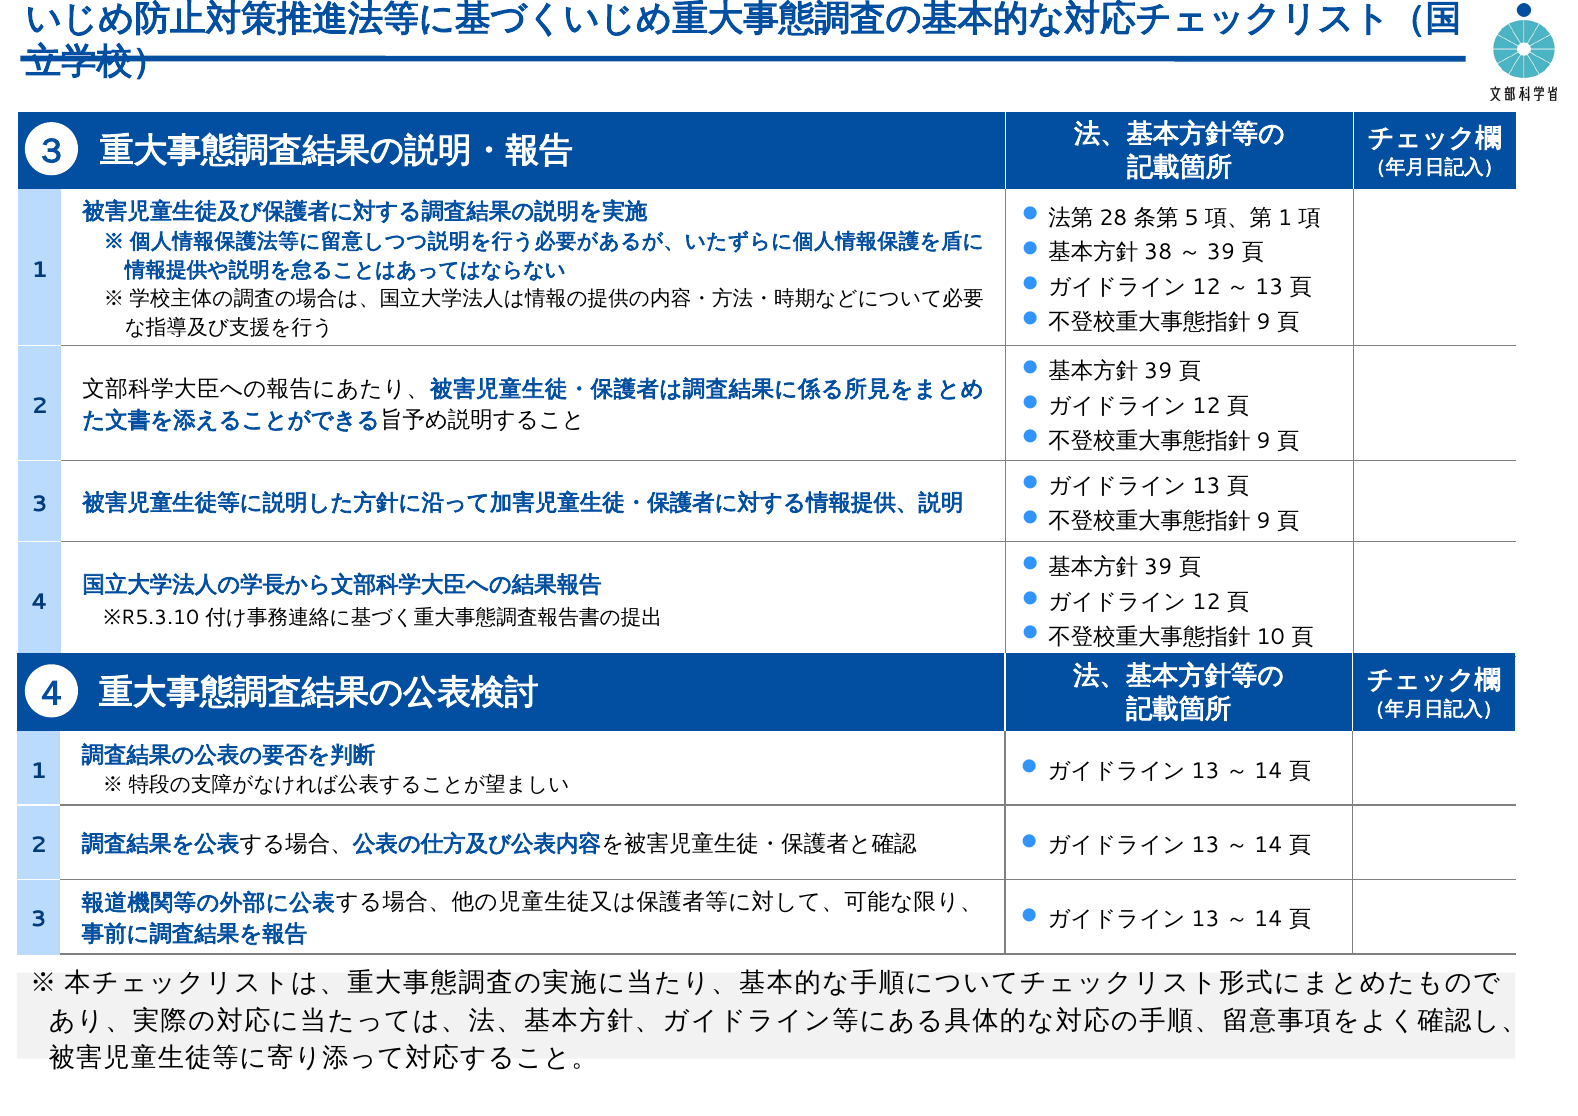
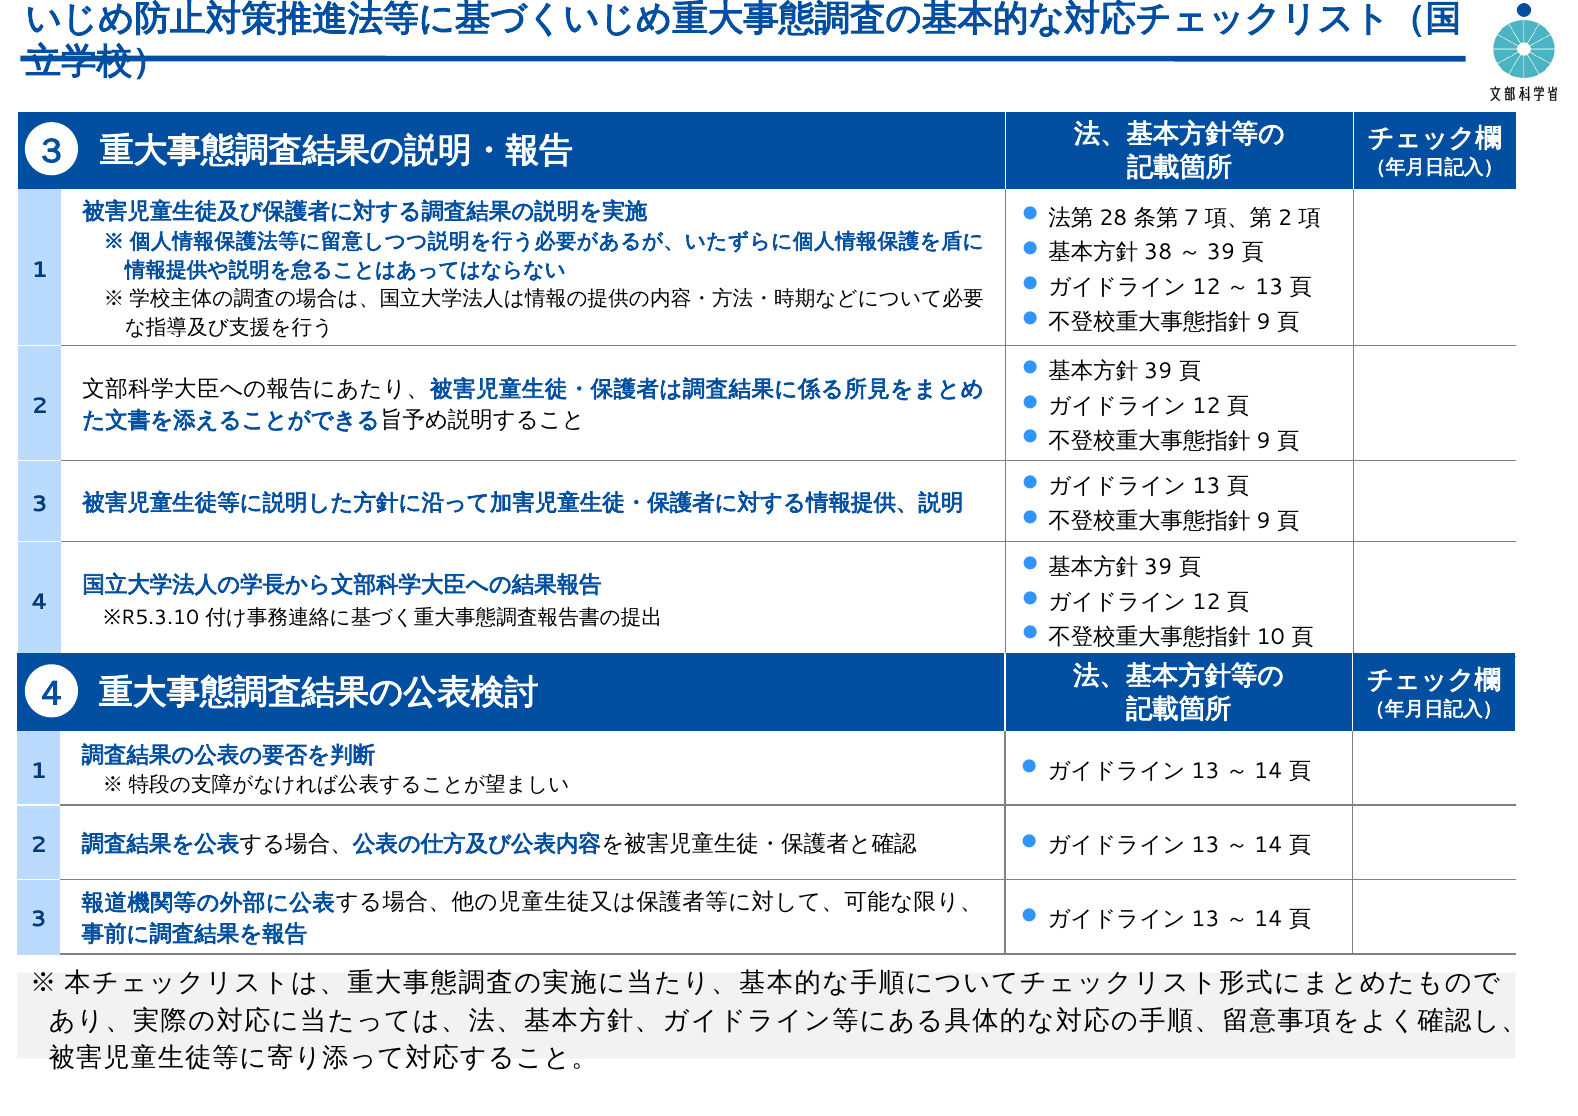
5: 5 -> 7
1 at (1285, 218): 1 -> 2
